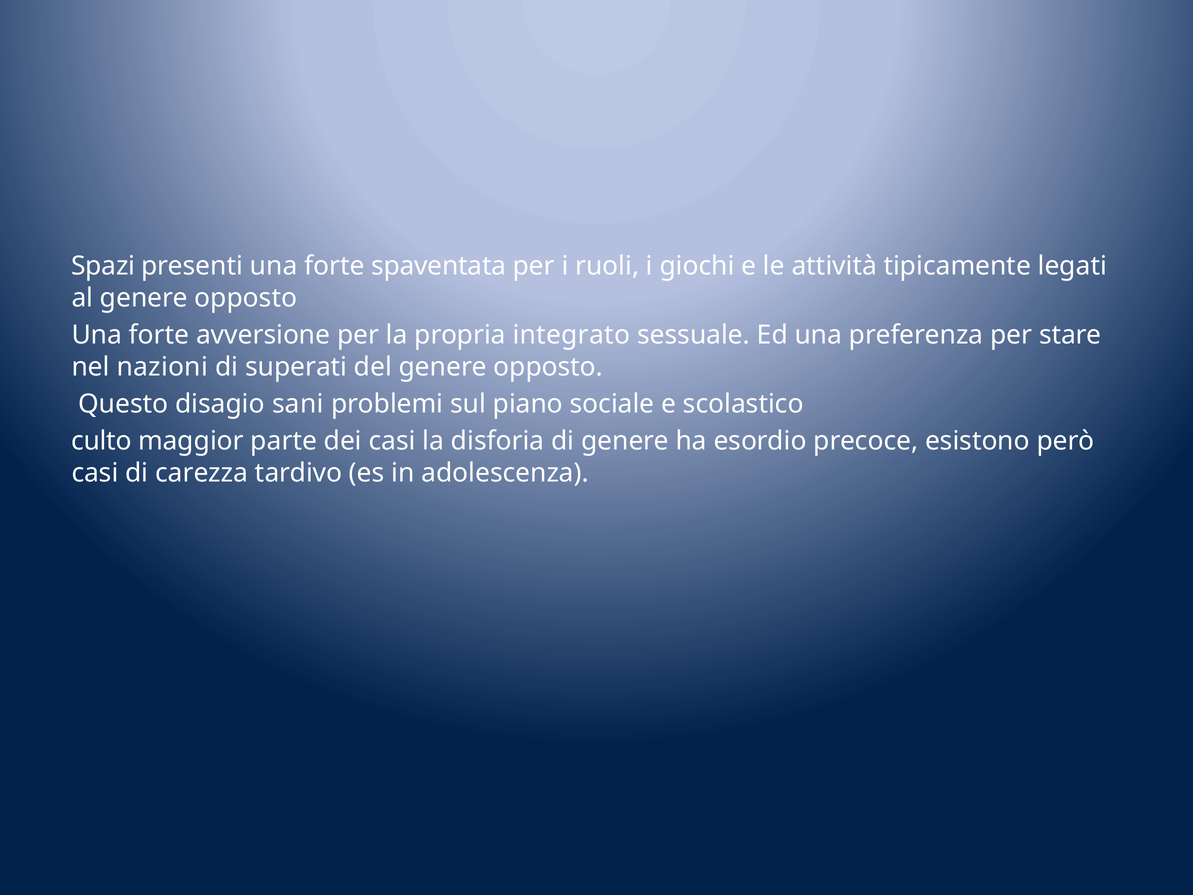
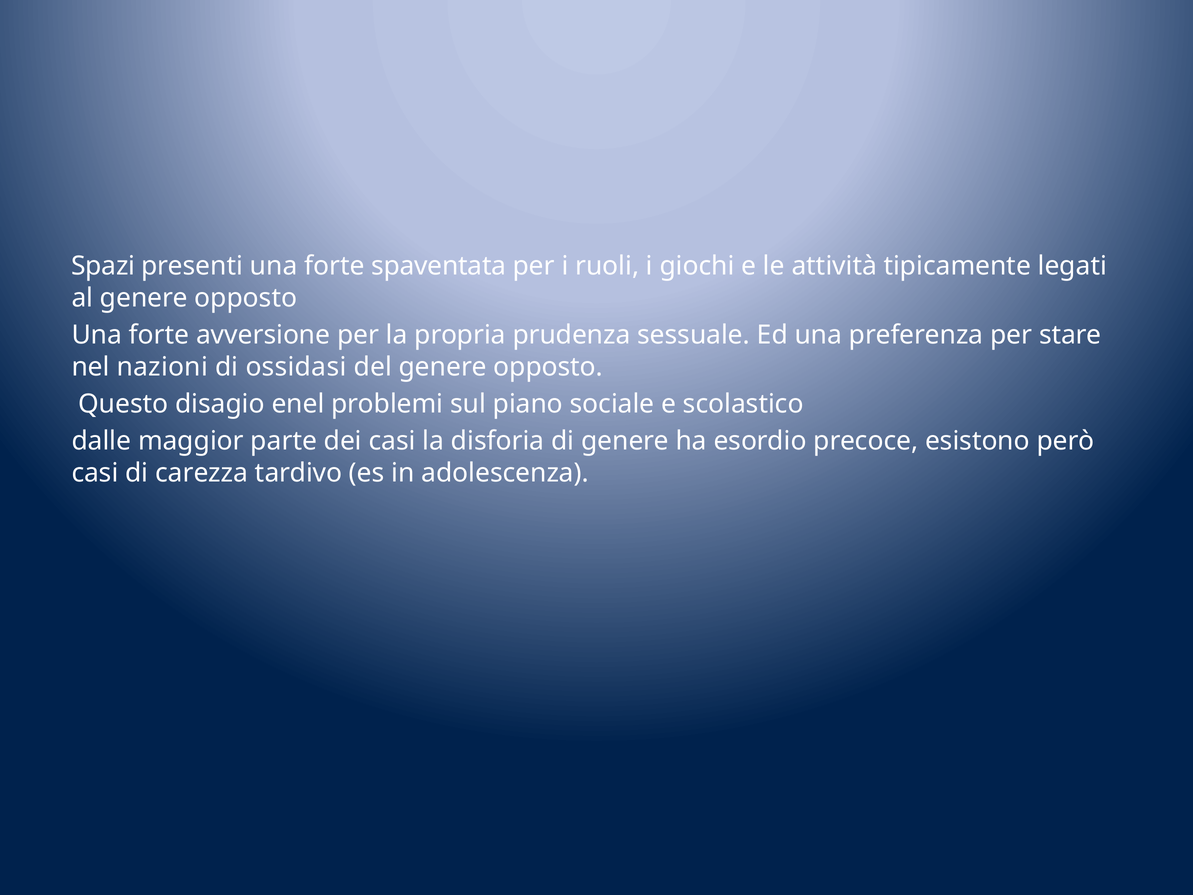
integrato: integrato -> prudenza
superati: superati -> ossidasi
sani: sani -> enel
culto: culto -> dalle
